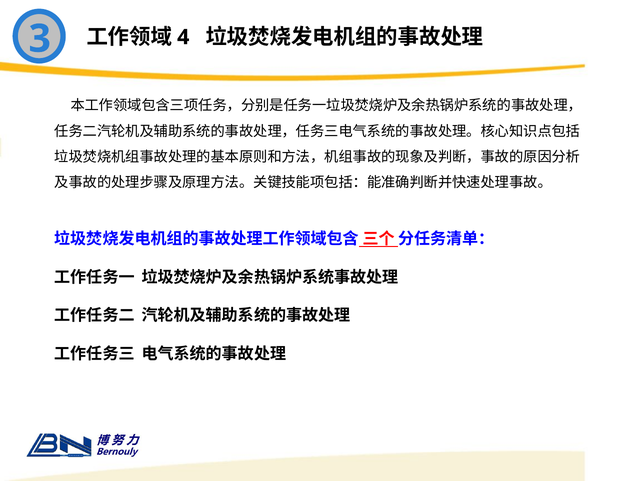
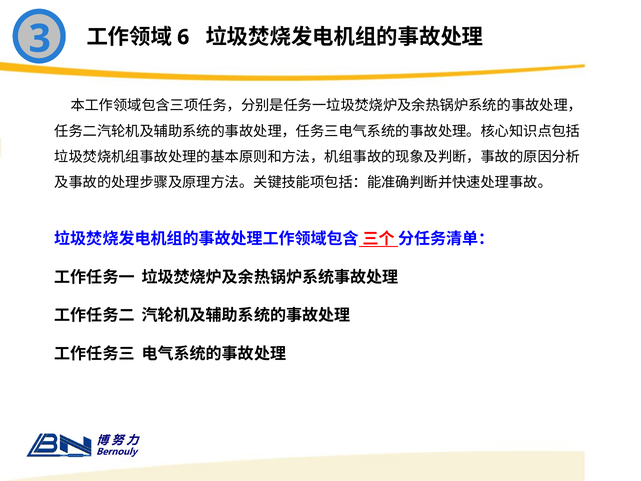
4: 4 -> 6
